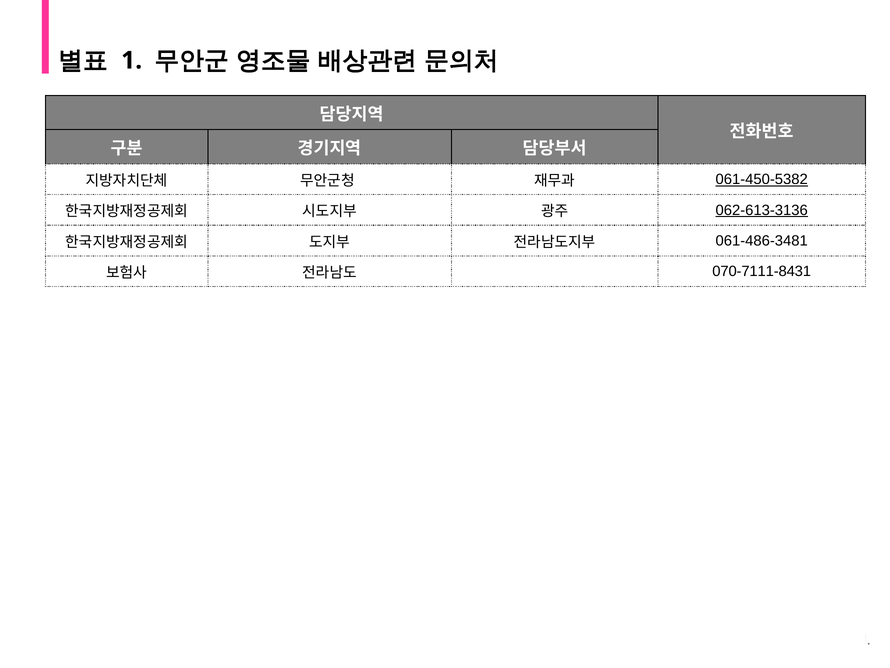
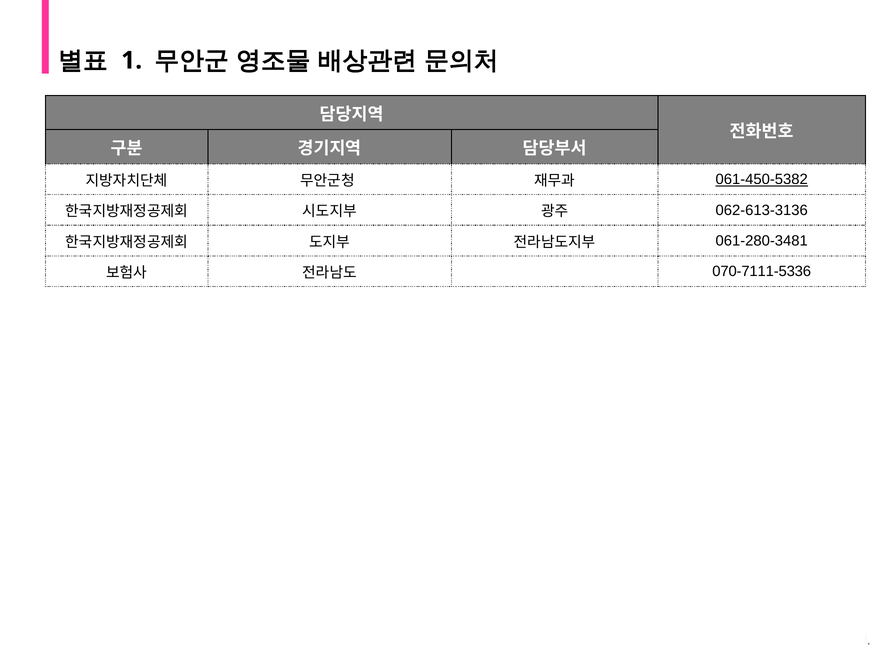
062-613-3136 underline: present -> none
061-486-3481: 061-486-3481 -> 061-280-3481
070-7111-8431: 070-7111-8431 -> 070-7111-5336
